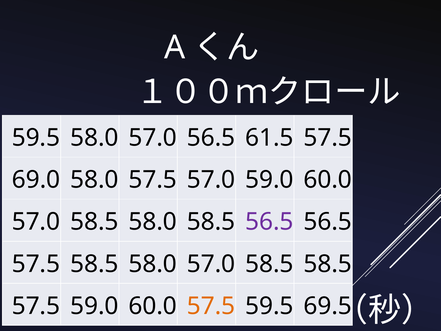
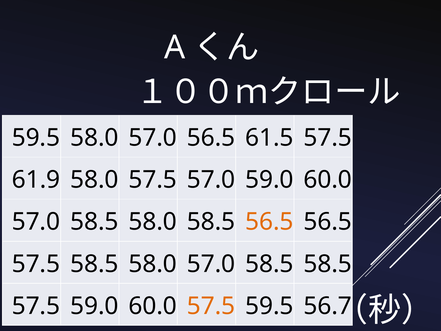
69.0: 69.0 -> 61.9
56.5 at (269, 222) colour: purple -> orange
69.5: 69.5 -> 56.7
